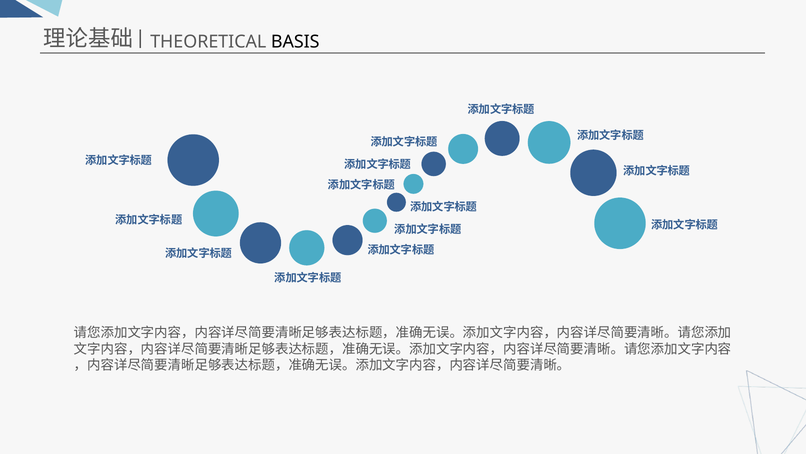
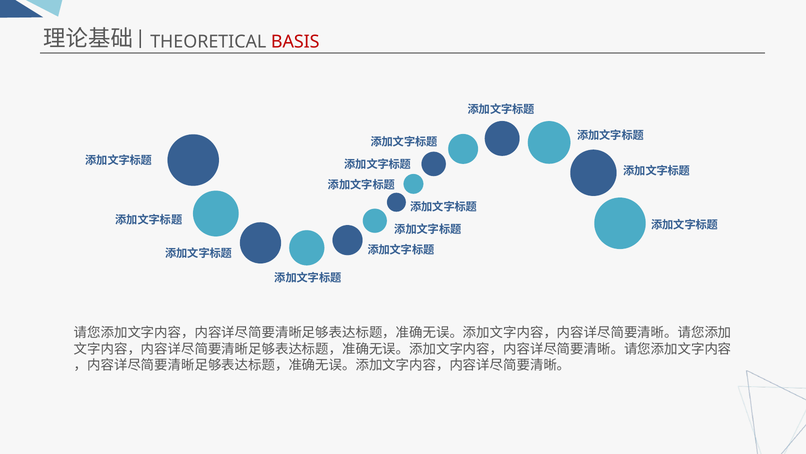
BASIS colour: black -> red
